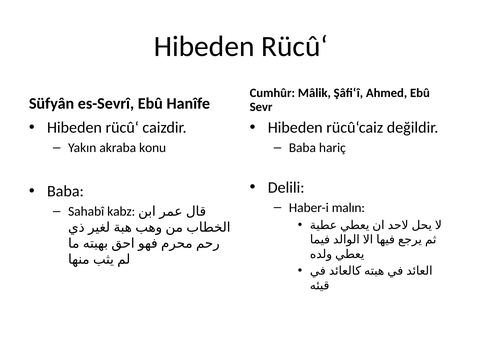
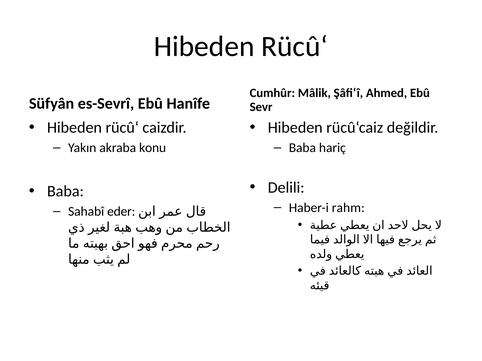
malın: malın -> rahm
kabz: kabz -> eder
